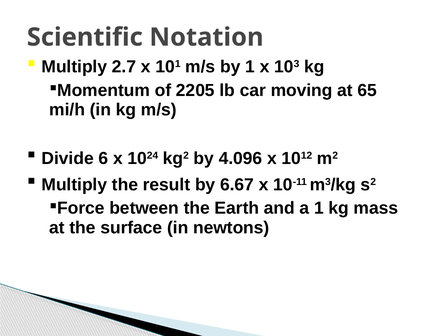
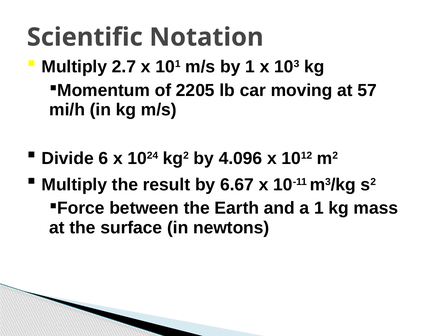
65: 65 -> 57
